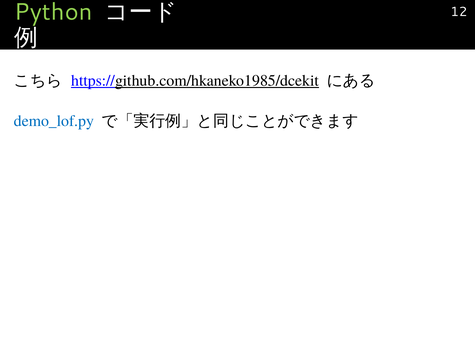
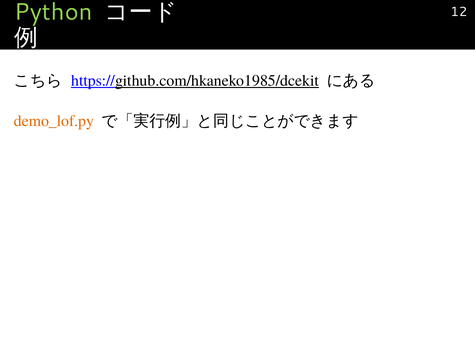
demo_lof.py colour: blue -> orange
